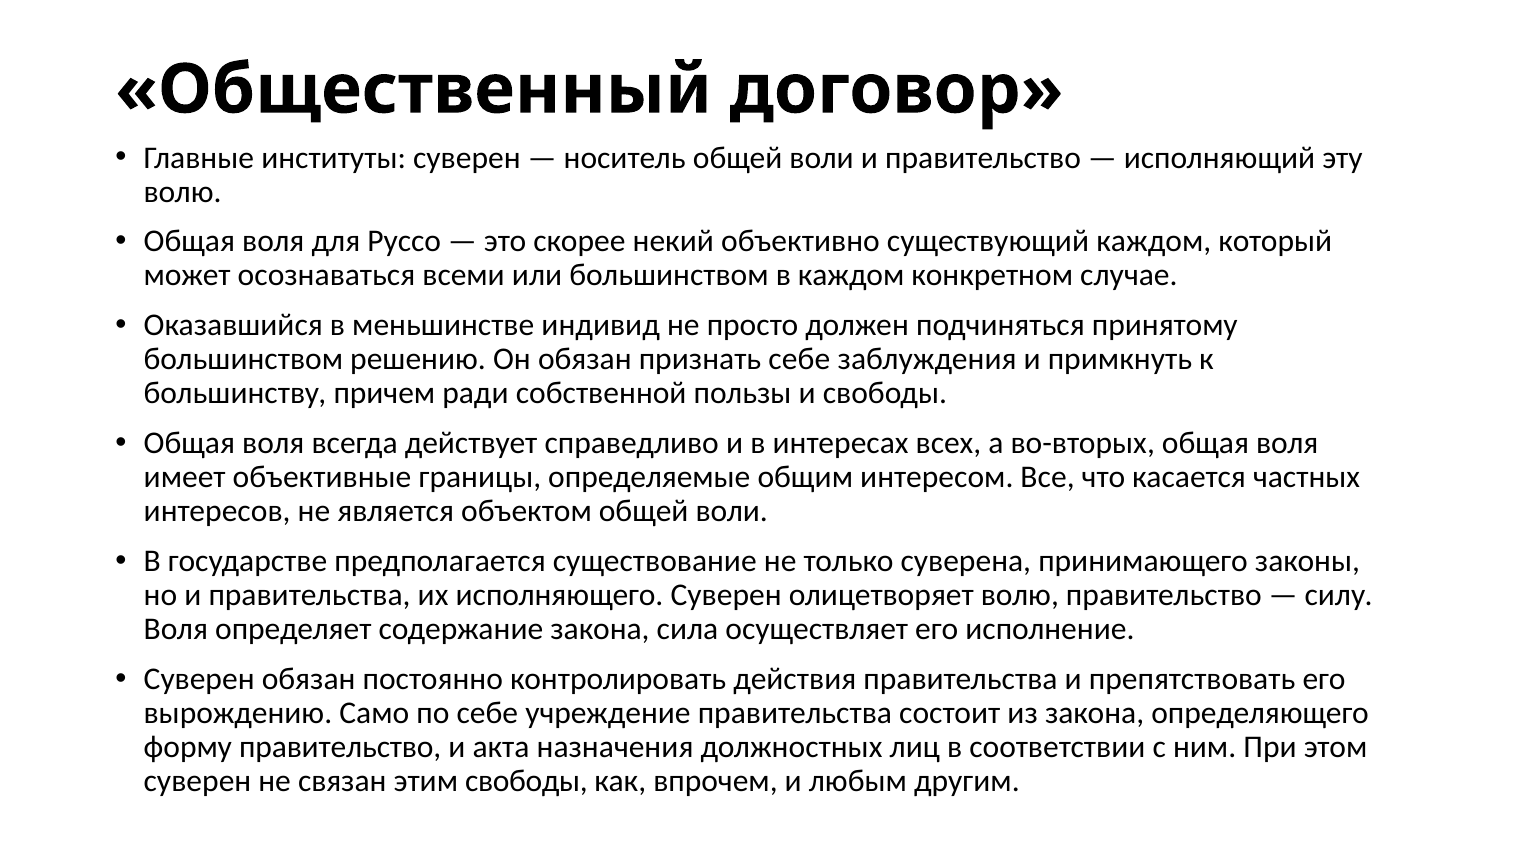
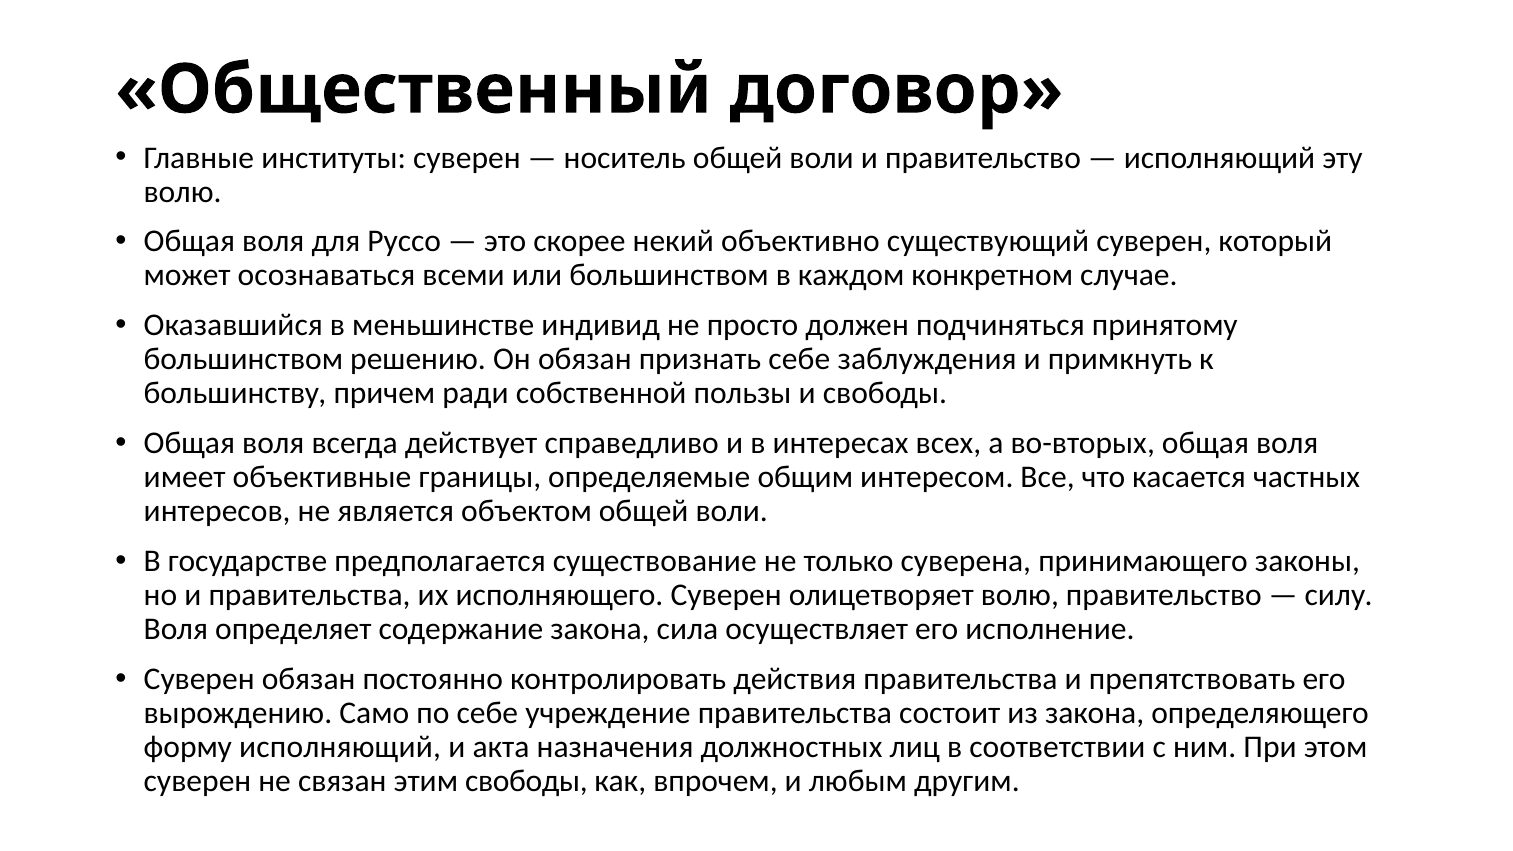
существующий каждом: каждом -> суверен
форму правительство: правительство -> исполняющий
